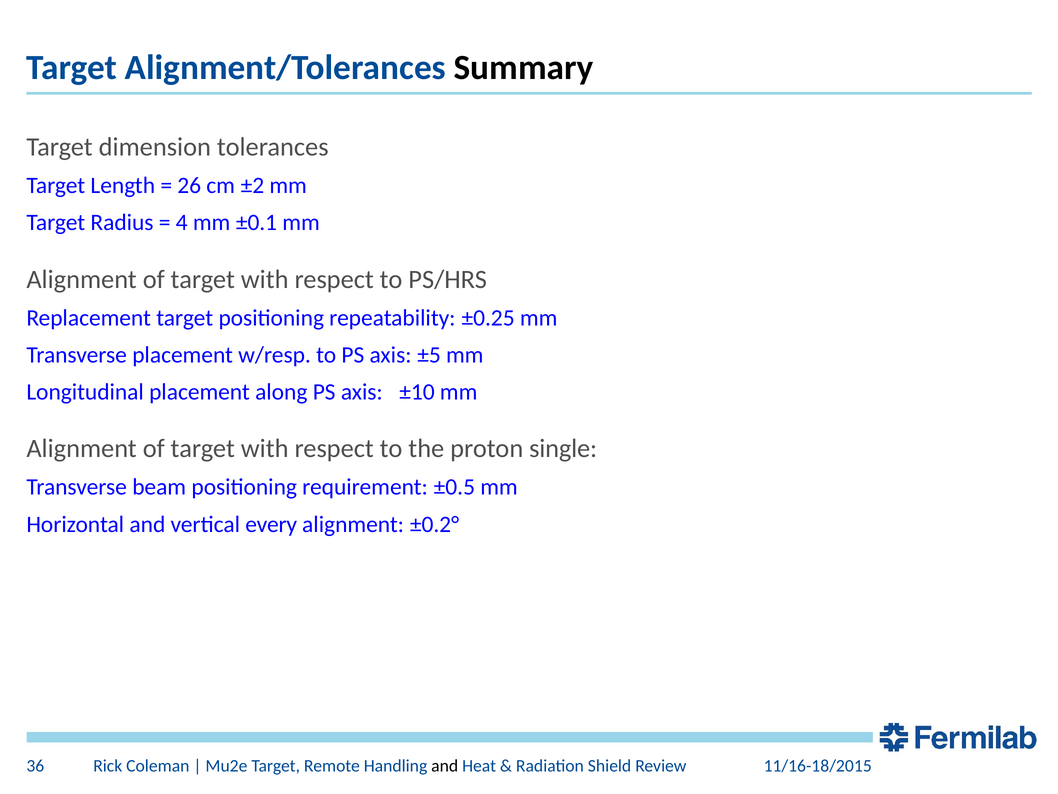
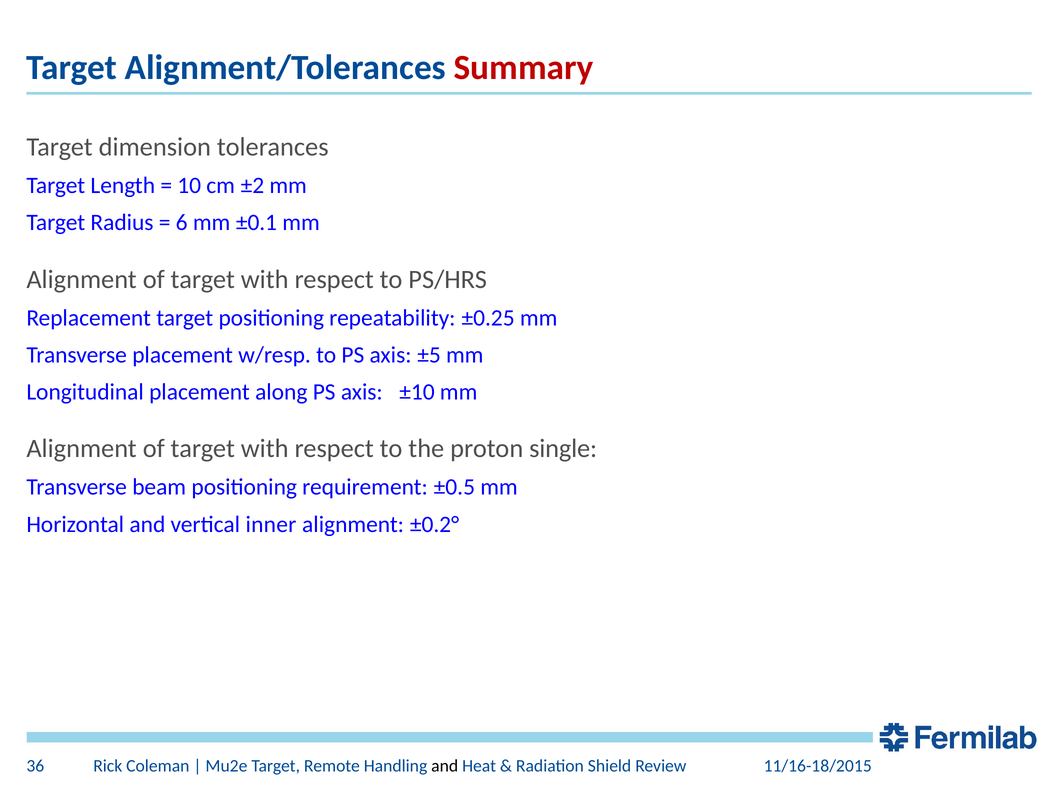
Summary colour: black -> red
26: 26 -> 10
4: 4 -> 6
every: every -> inner
